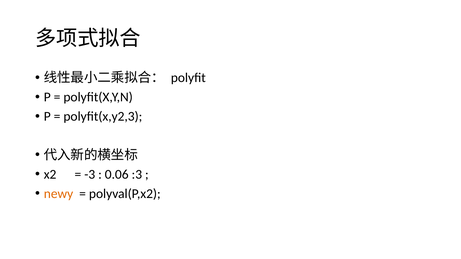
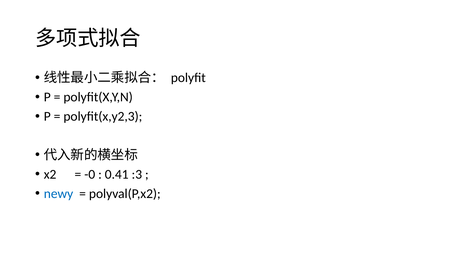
-3: -3 -> -0
0.06: 0.06 -> 0.41
newy colour: orange -> blue
